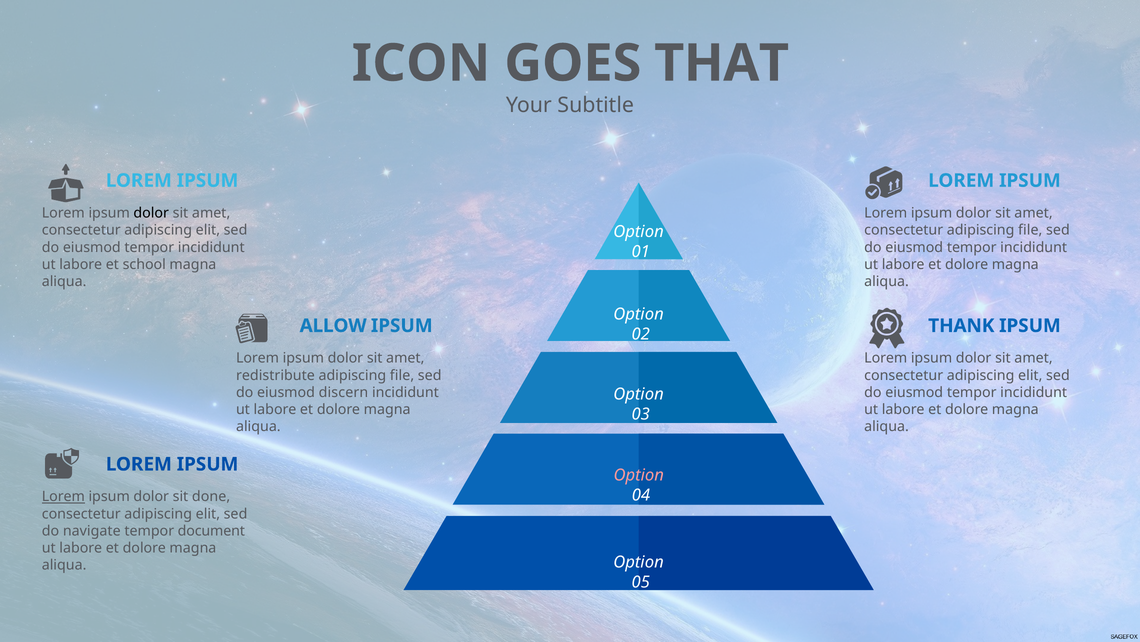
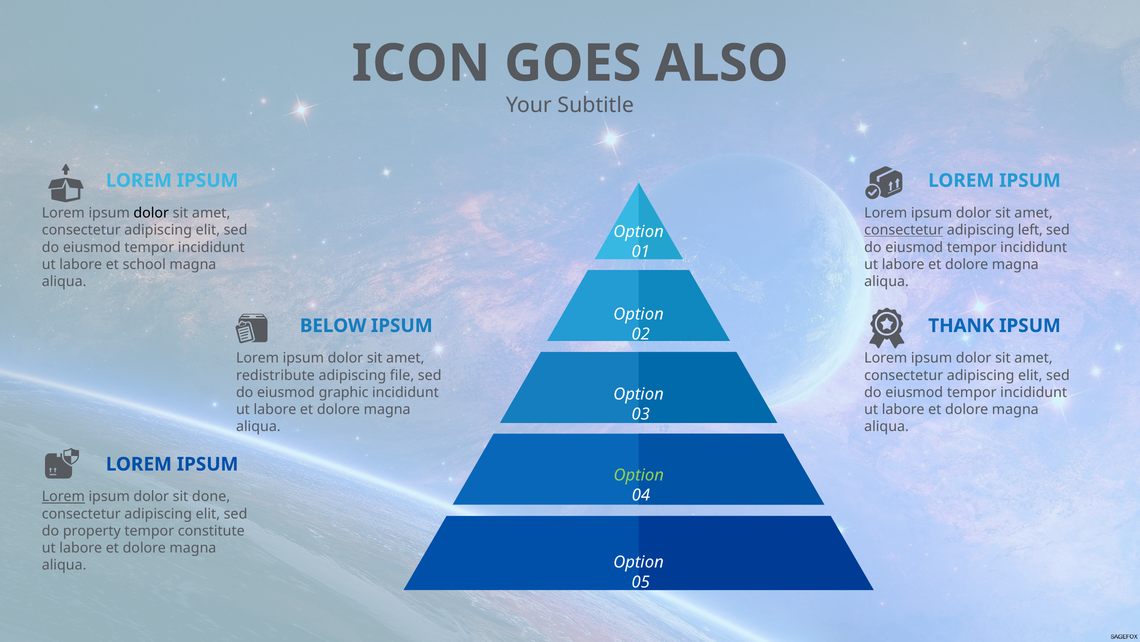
THAT: THAT -> ALSO
consectetur at (904, 230) underline: none -> present
file at (1030, 230): file -> left
ALLOW: ALLOW -> BELOW
discern: discern -> graphic
Option at (639, 475) colour: pink -> light green
navigate: navigate -> property
document: document -> constitute
